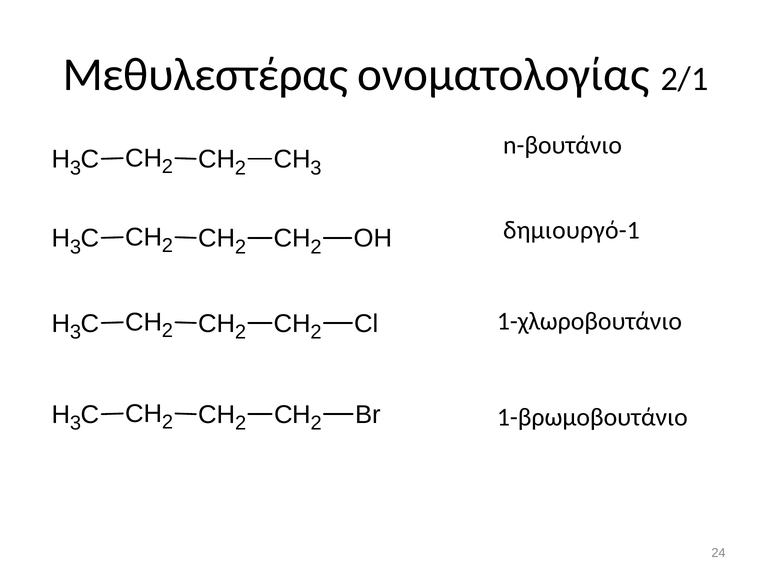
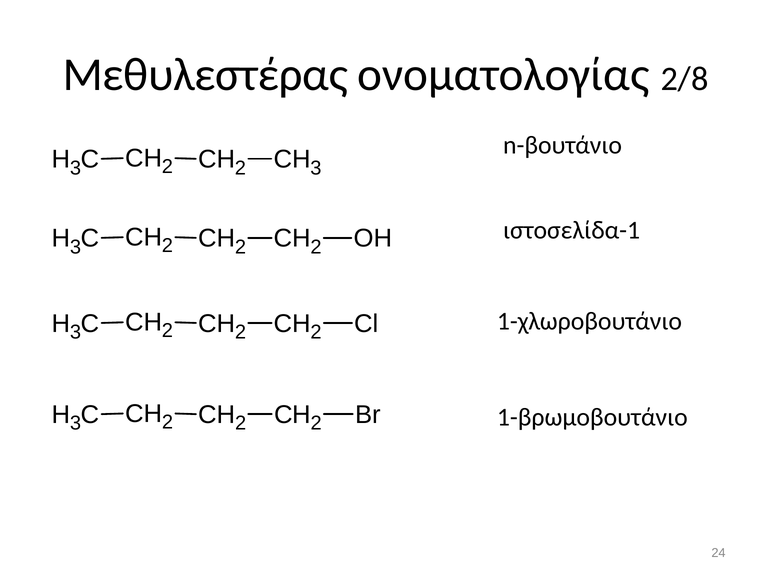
2/1: 2/1 -> 2/8
δημιουργό-1: δημιουργό-1 -> ιστοσελίδα-1
